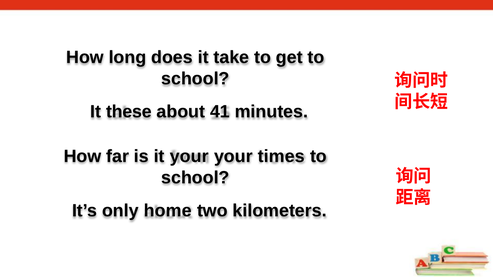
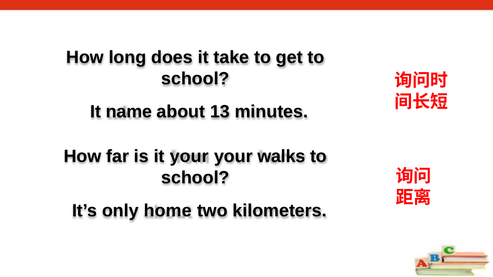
these: these -> name
41: 41 -> 13
times: times -> walks
